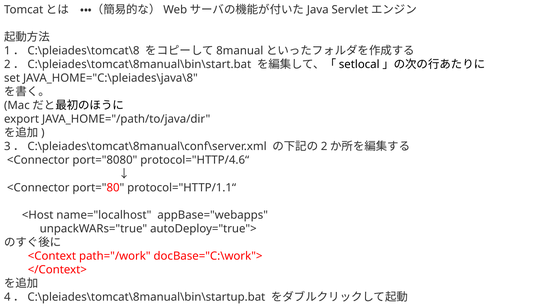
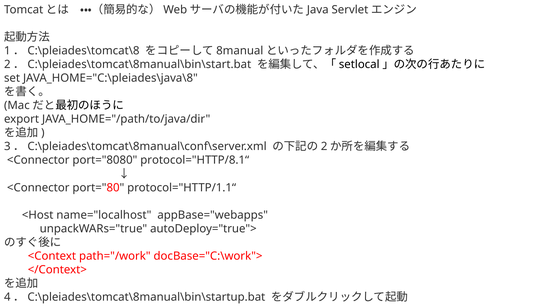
protocol="HTTP/4.6“: protocol="HTTP/4.6“ -> protocol="HTTP/8.1“
